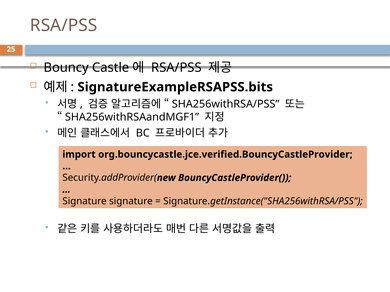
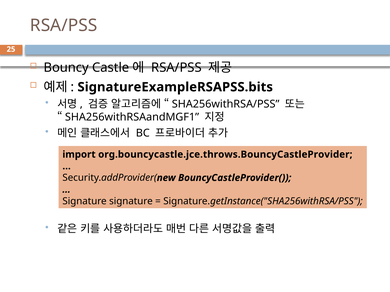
org.bouncycastle.jce.verified.BouncyCastleProvider: org.bouncycastle.jce.verified.BouncyCastleProvider -> org.bouncycastle.jce.throws.BouncyCastleProvider
